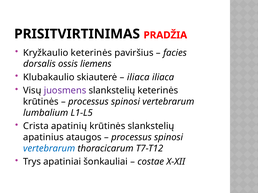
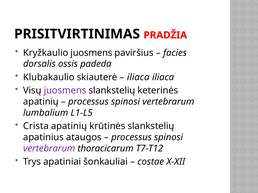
Kryžkaulio keterinės: keterinės -> juosmens
liemens: liemens -> padeda
krūtinės at (41, 102): krūtinės -> apatinių
vertebrarum at (49, 149) colour: blue -> purple
